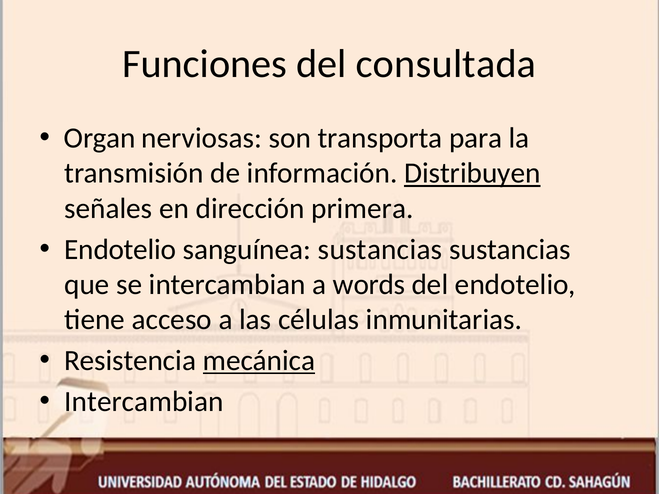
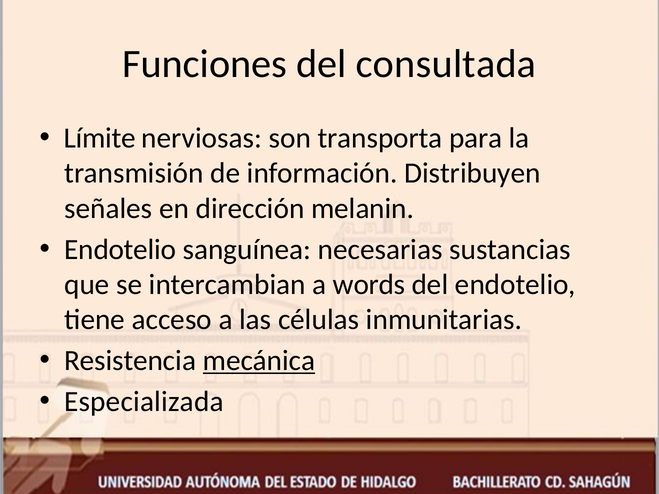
Organ: Organ -> Límite
Distribuyen underline: present -> none
primera: primera -> melanin
sanguínea sustancias: sustancias -> necesarias
Intercambian at (144, 402): Intercambian -> Especializada
